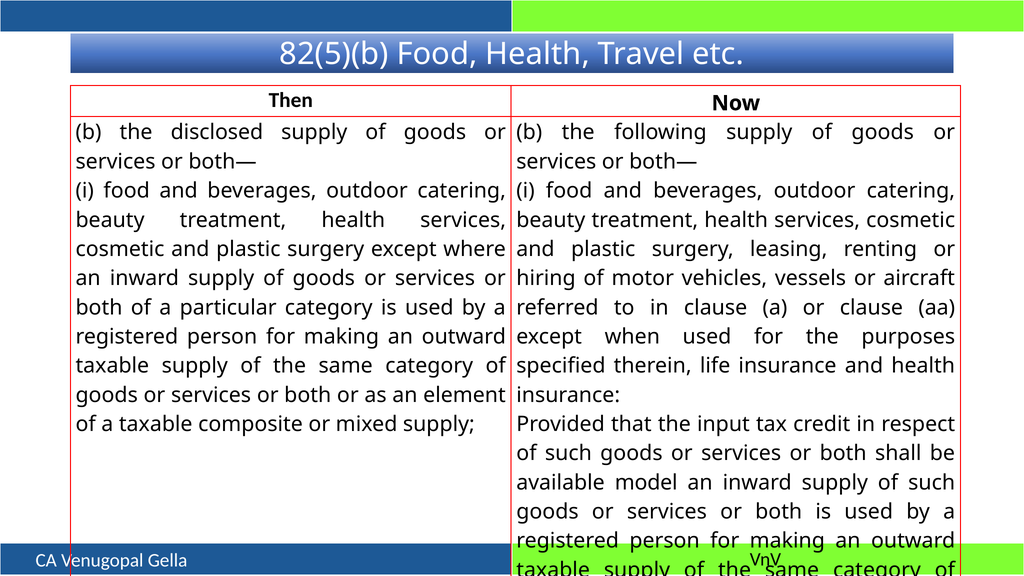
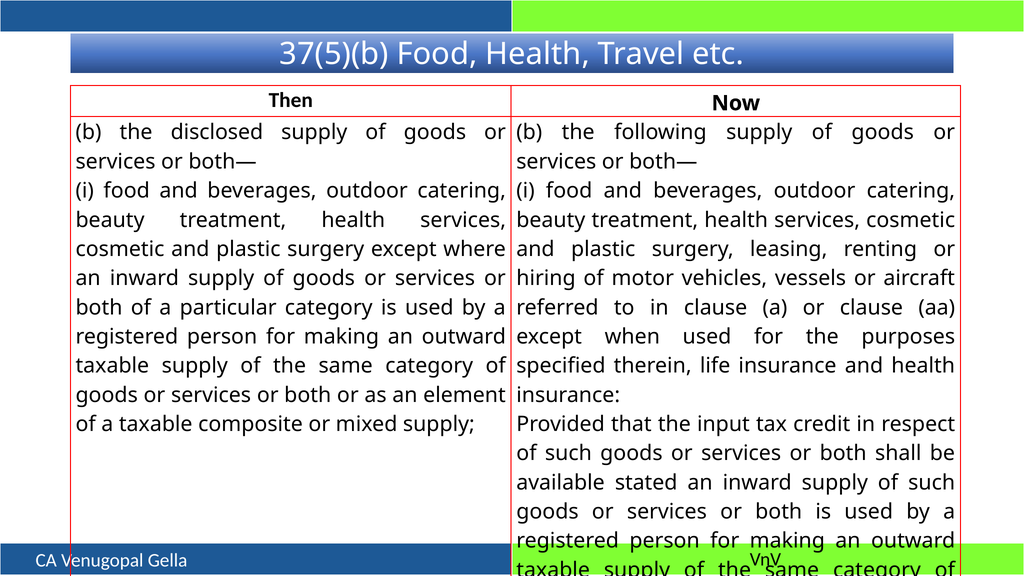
82(5)(b: 82(5)(b -> 37(5)(b
model: model -> stated
